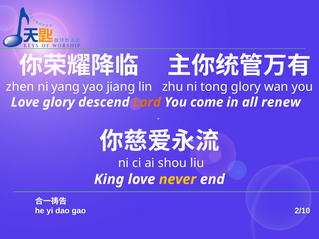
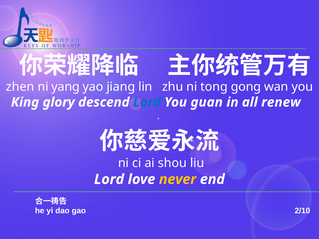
tong glory: glory -> gong
Love at (25, 102): Love -> King
Lord at (147, 102) colour: orange -> blue
come: come -> guan
King at (109, 179): King -> Lord
